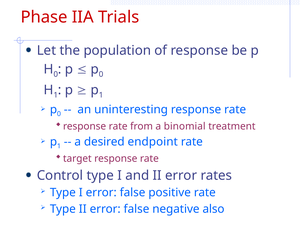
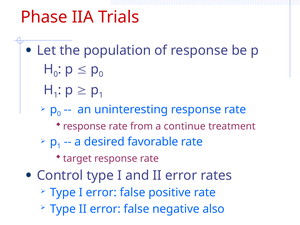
binomial: binomial -> continue
endpoint: endpoint -> favorable
